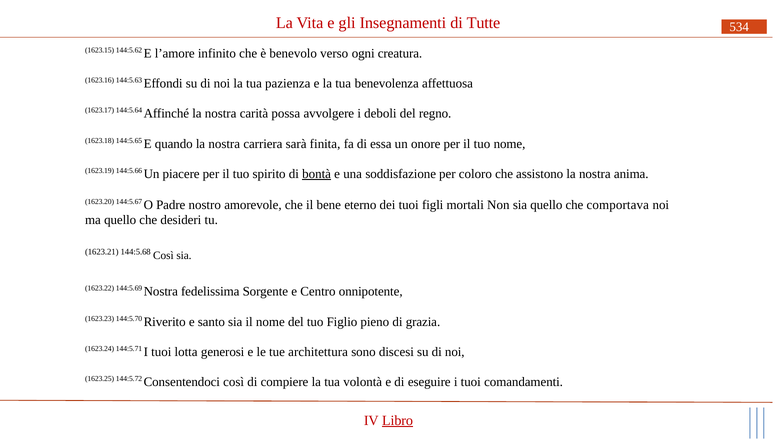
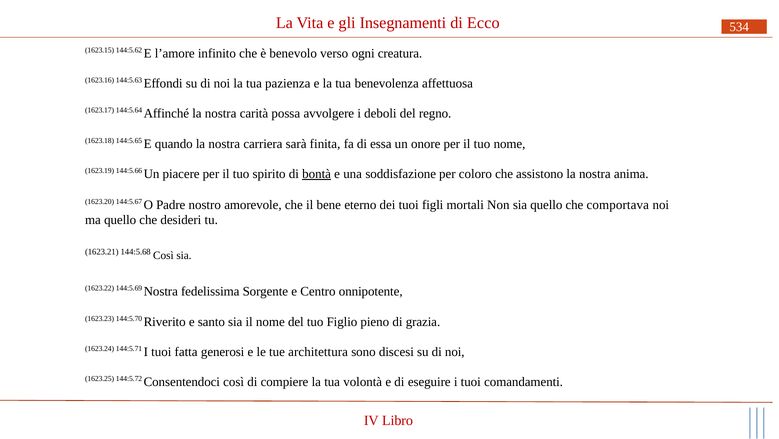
Tutte: Tutte -> Ecco
lotta: lotta -> fatta
Libro underline: present -> none
